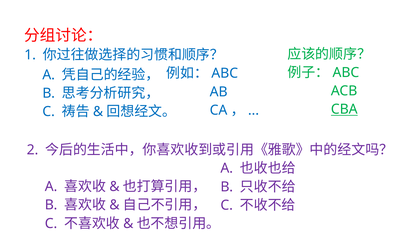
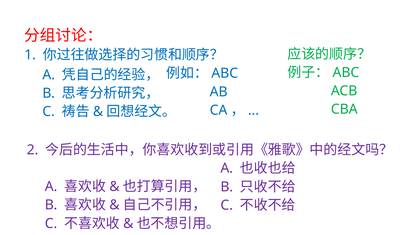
CBA underline: present -> none
